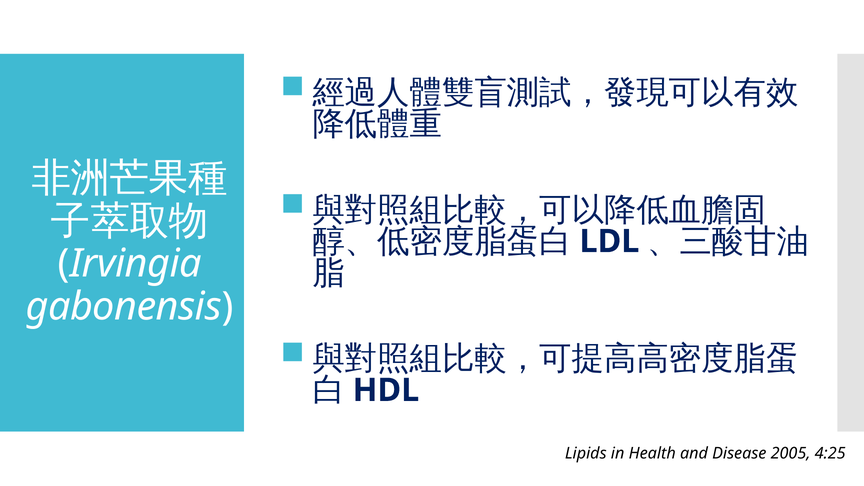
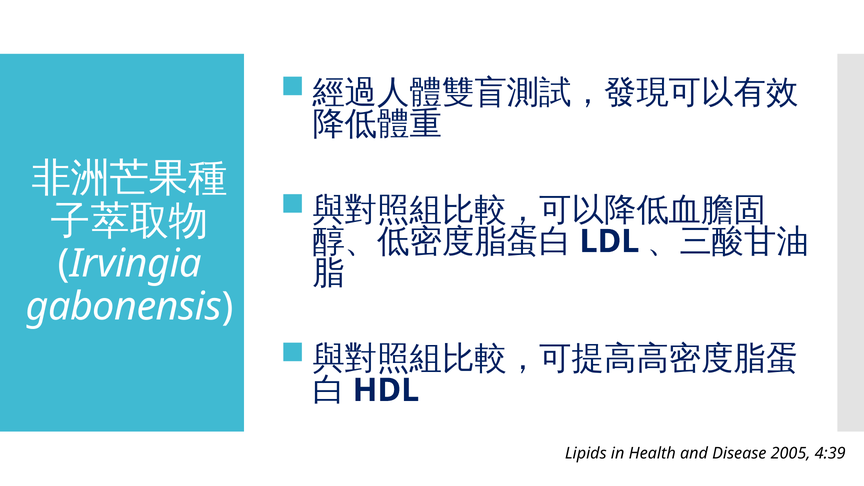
4:25: 4:25 -> 4:39
